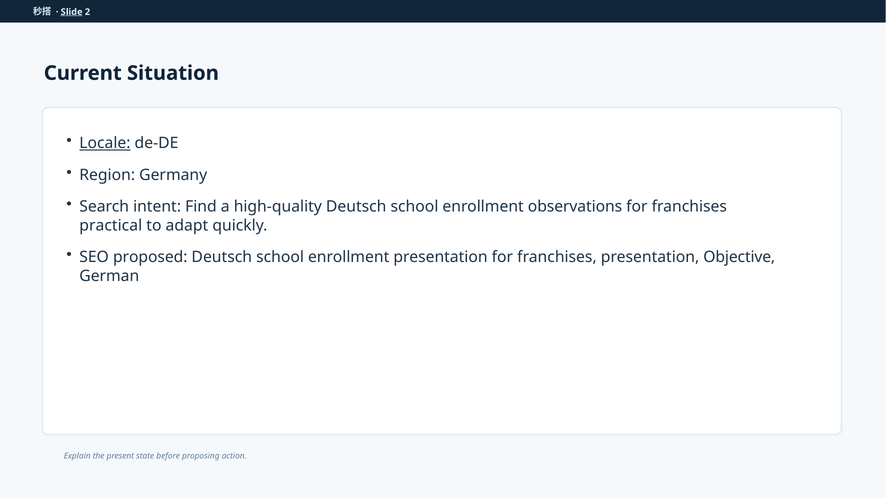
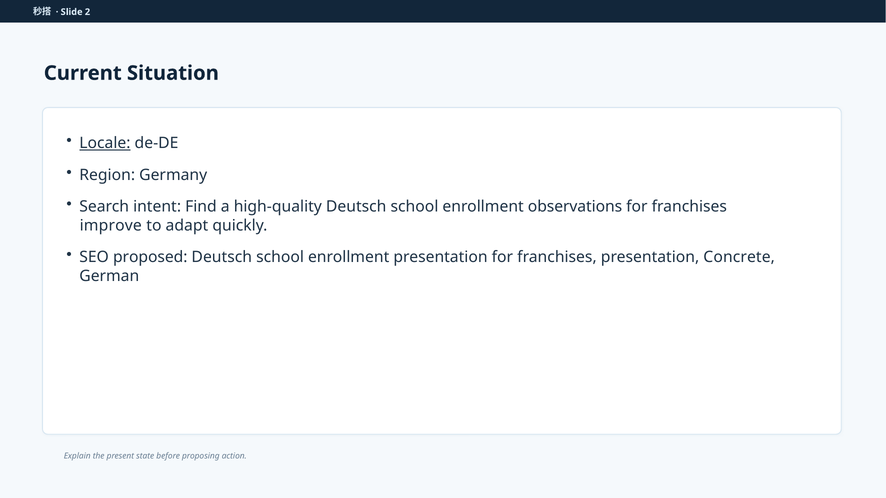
Slide underline: present -> none
practical: practical -> improve
Objective: Objective -> Concrete
